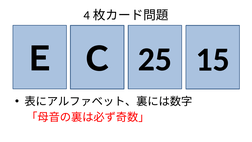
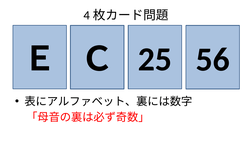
15: 15 -> 56
